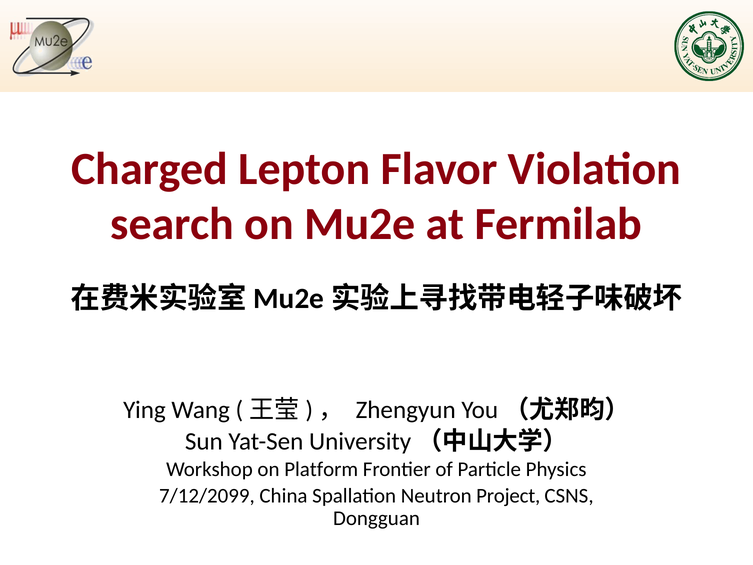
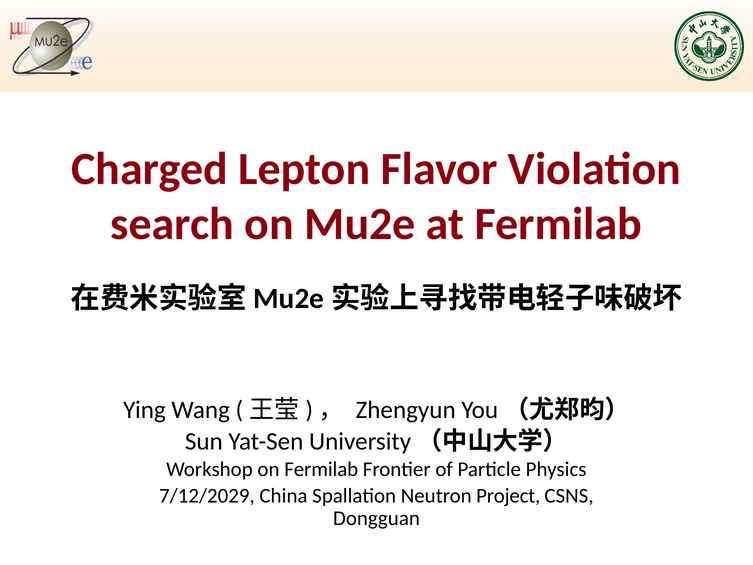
on Platform: Platform -> Fermilab
7/12/2099: 7/12/2099 -> 7/12/2029
